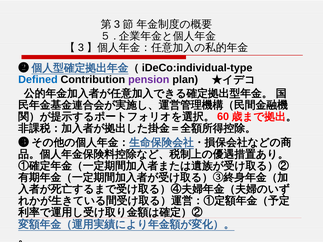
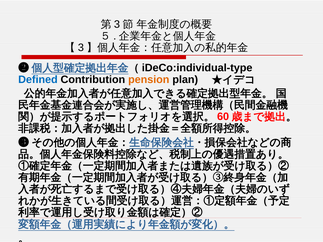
pension colour: purple -> orange
